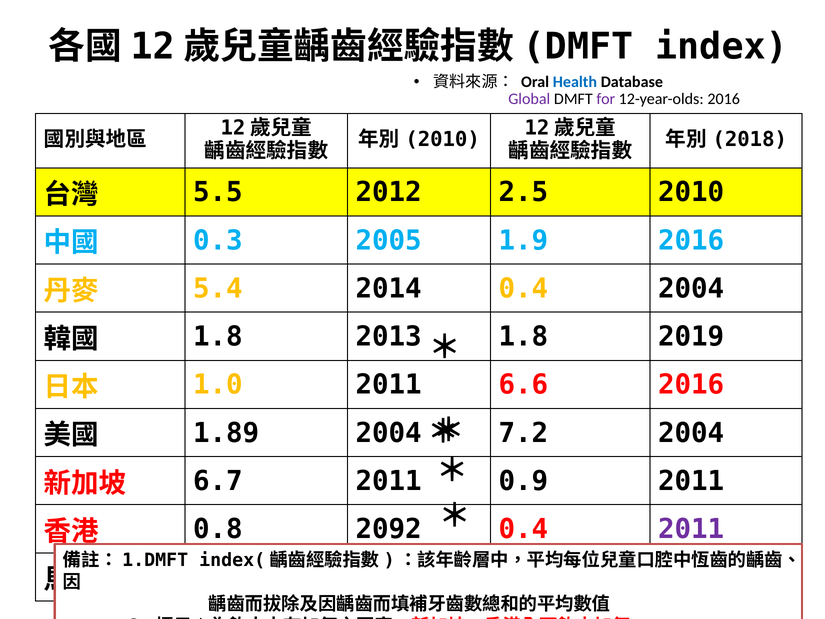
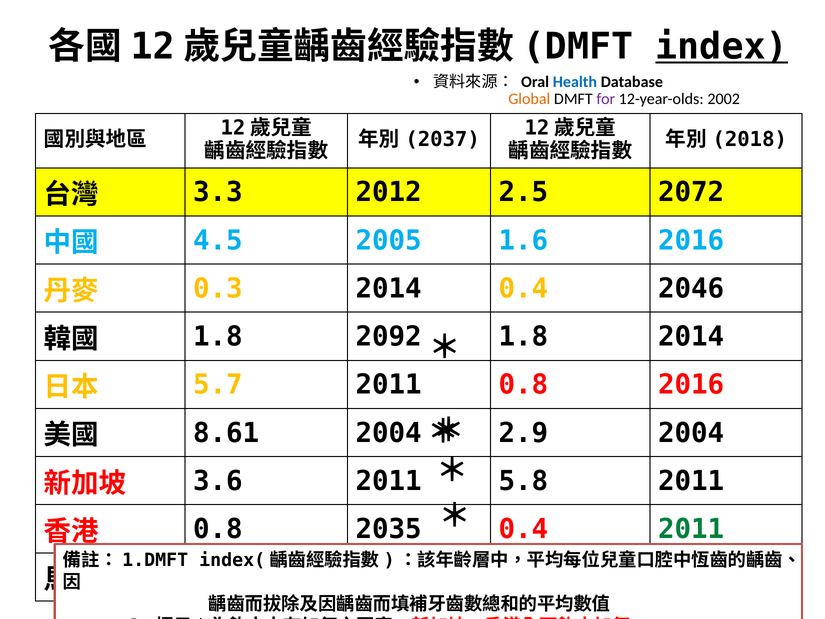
index underline: none -> present
Global colour: purple -> orange
12-year-olds 2016: 2016 -> 2002
2010 at (443, 139): 2010 -> 2037
5.5: 5.5 -> 3.3
2.5 2010: 2010 -> 2072
0.3: 0.3 -> 4.5
1.9: 1.9 -> 1.6
5.4: 5.4 -> 0.3
0.4 2004: 2004 -> 2046
2013: 2013 -> 2092
1.8 2019: 2019 -> 2014
1.0: 1.0 -> 5.7
2011 6.6: 6.6 -> 0.8
1.89: 1.89 -> 8.61
7.2: 7.2 -> 2.9
6.7: 6.7 -> 3.6
0.9: 0.9 -> 5.8
2092: 2092 -> 2035
2011 at (691, 529) colour: purple -> green
